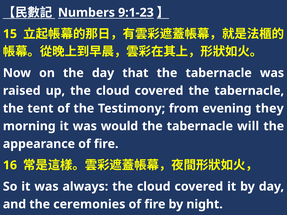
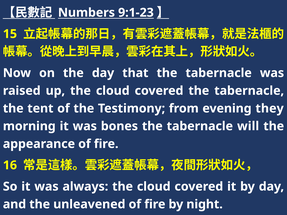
would: would -> bones
ceremonies: ceremonies -> unleavened
